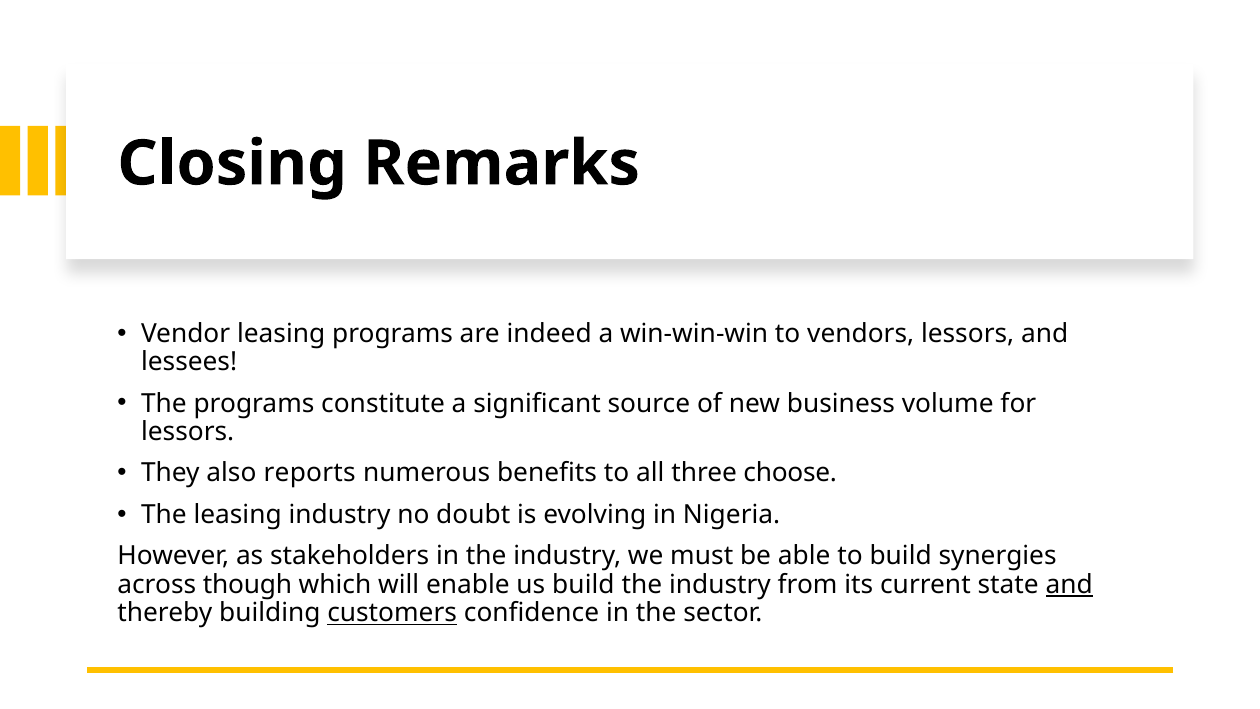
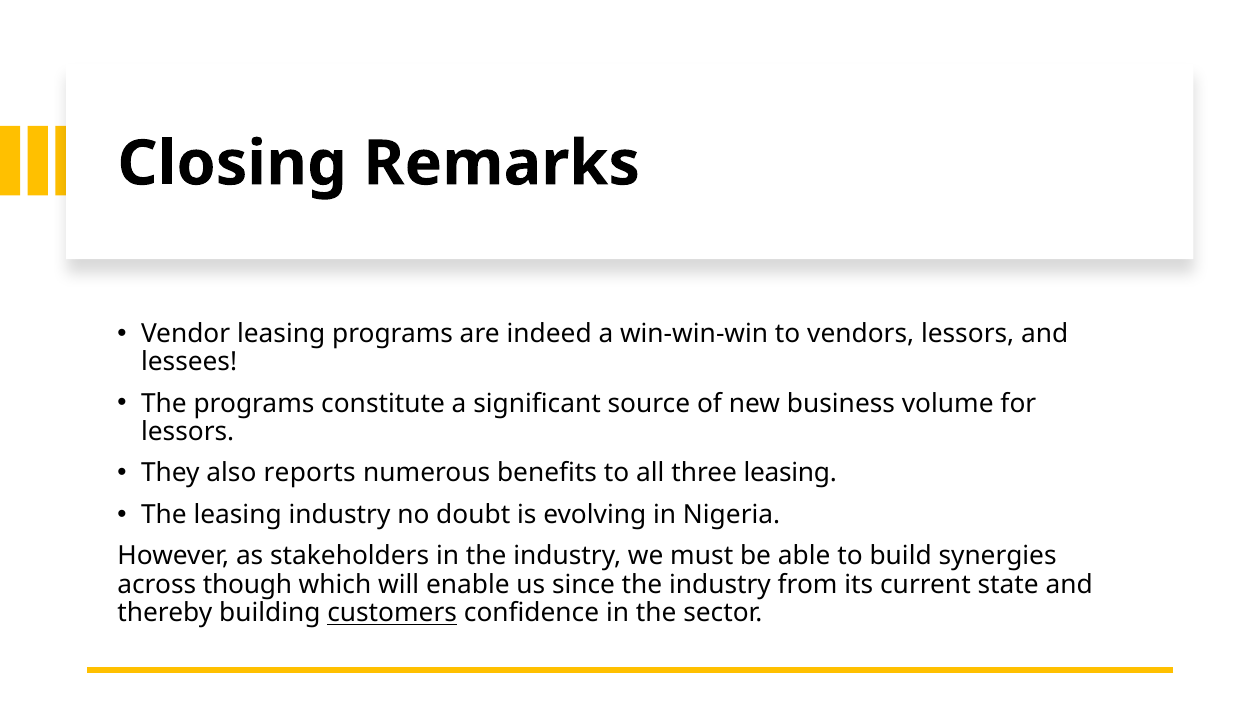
three choose: choose -> leasing
us build: build -> since
and at (1069, 584) underline: present -> none
